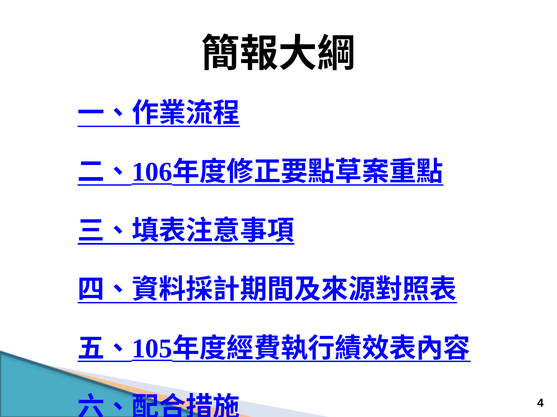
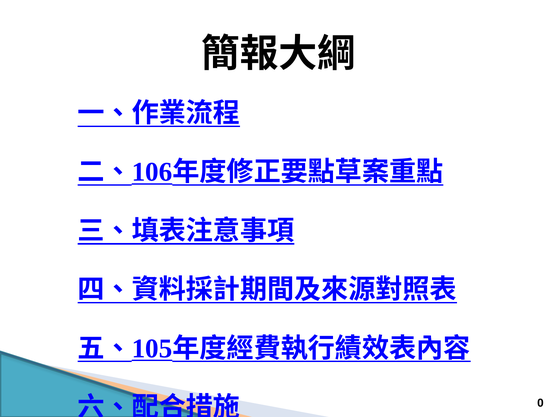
4: 4 -> 0
